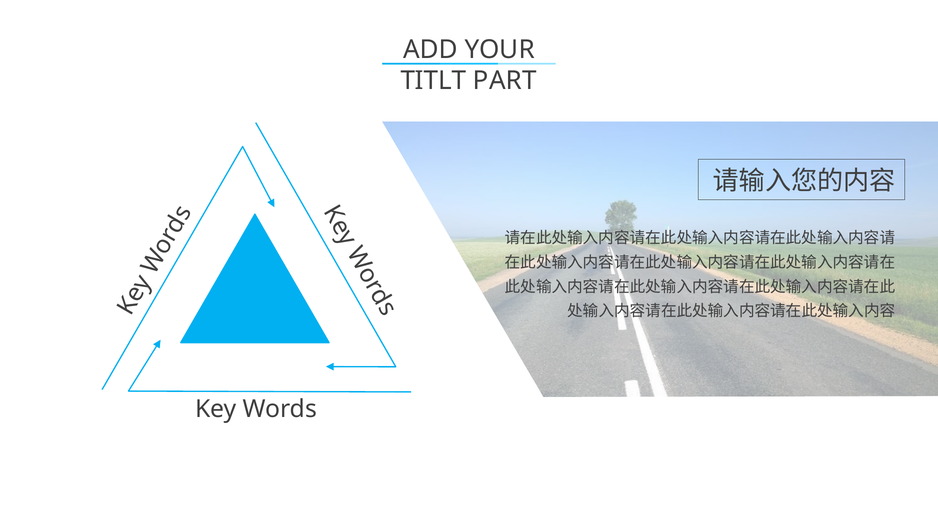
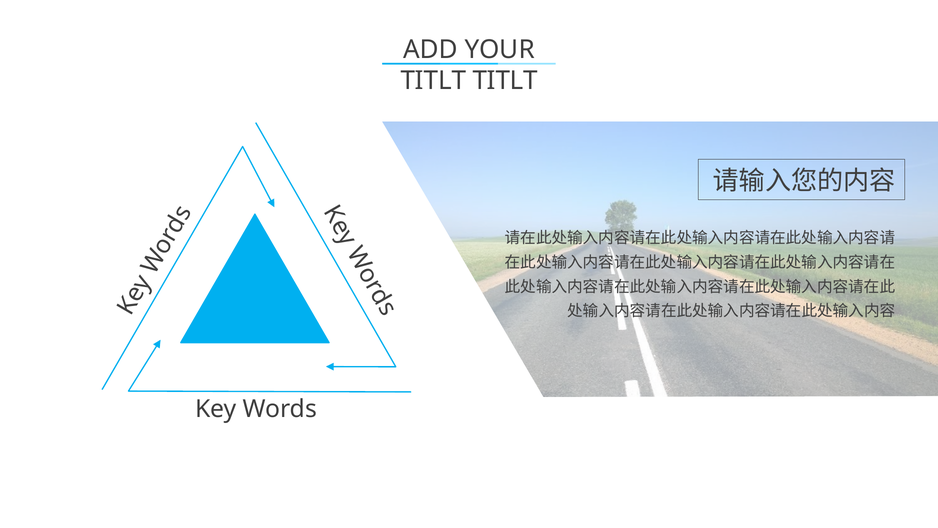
TITLT PART: PART -> TITLT
